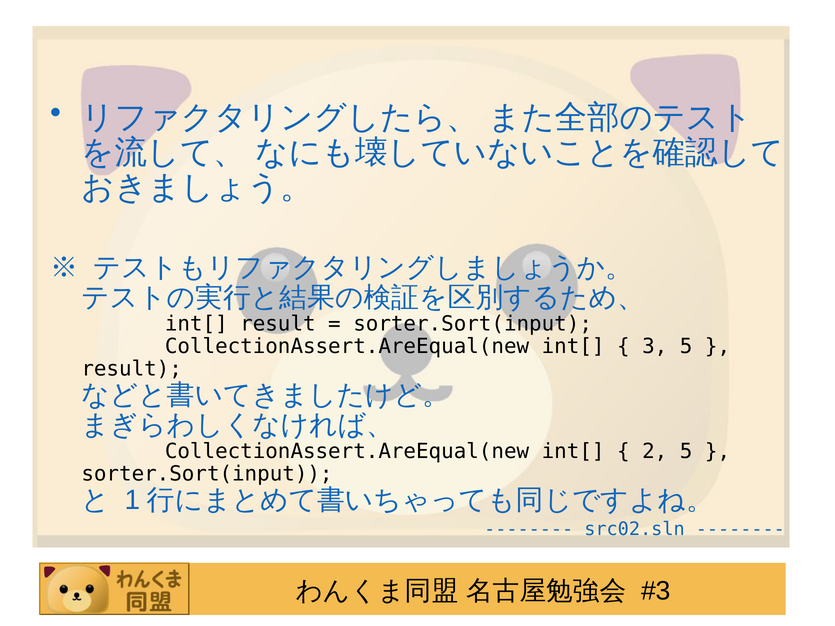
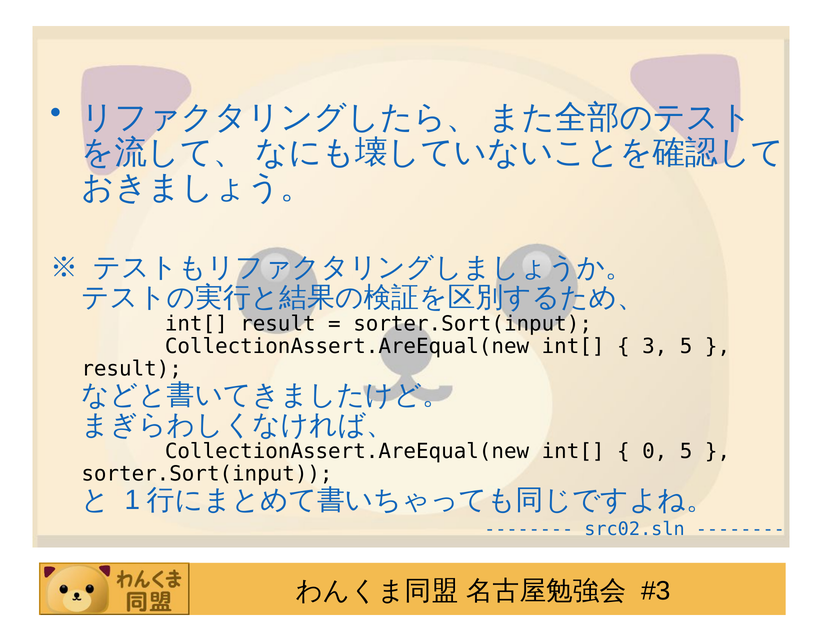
2: 2 -> 0
